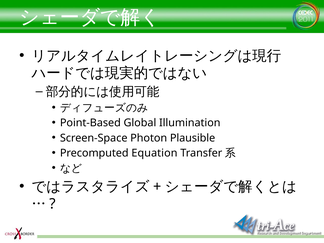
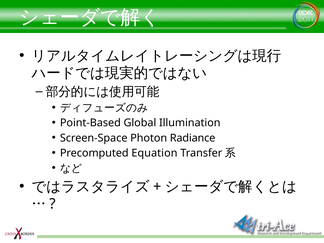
Plausible: Plausible -> Radiance
